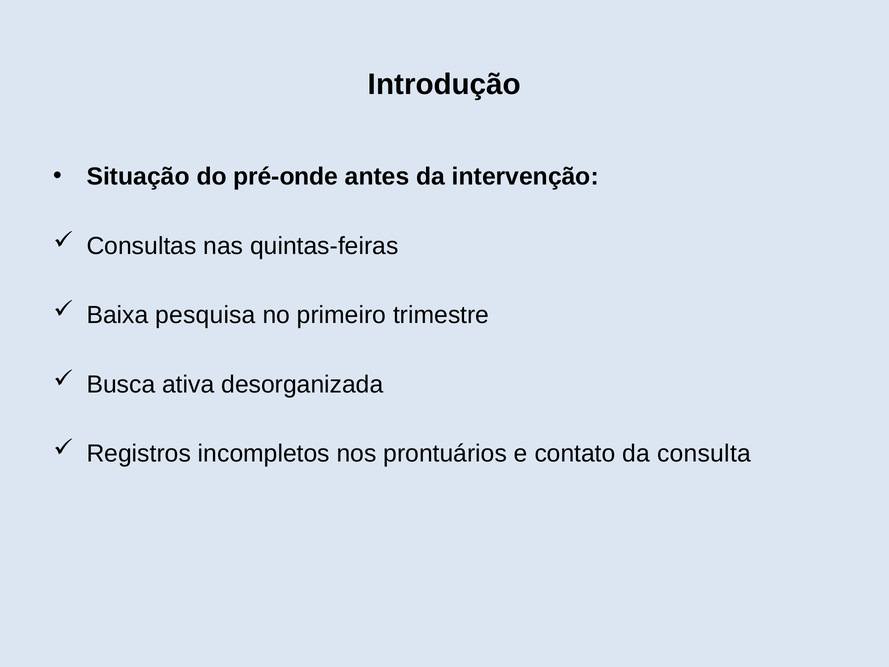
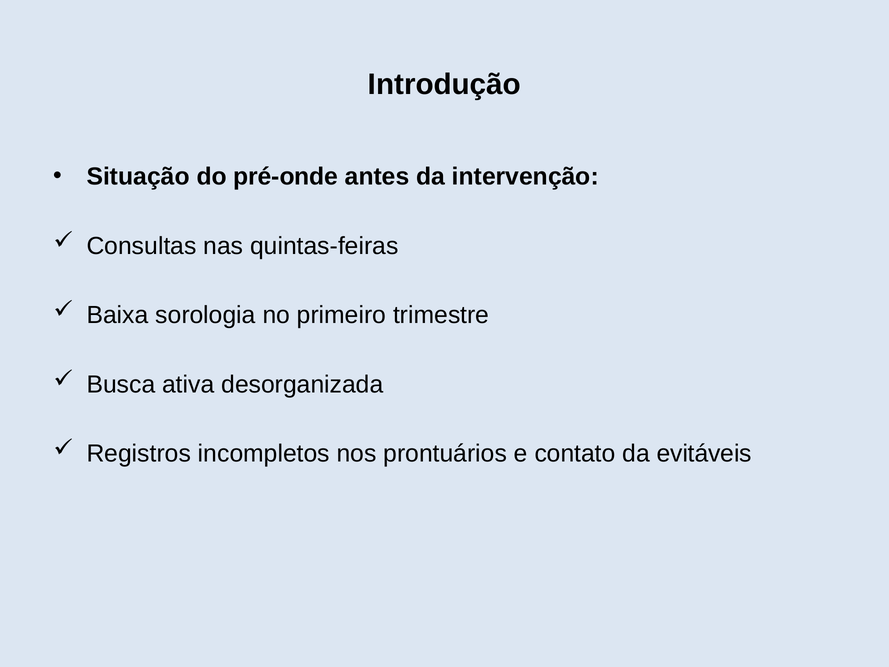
pesquisa: pesquisa -> sorologia
consulta: consulta -> evitáveis
